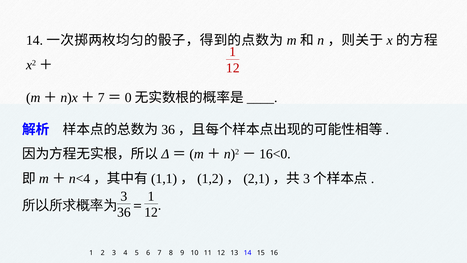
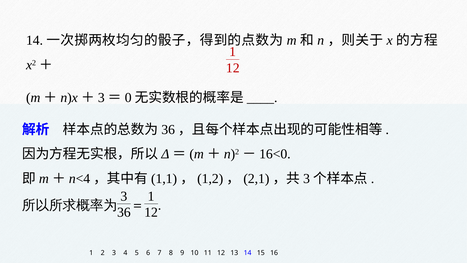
7 at (101, 98): 7 -> 3
